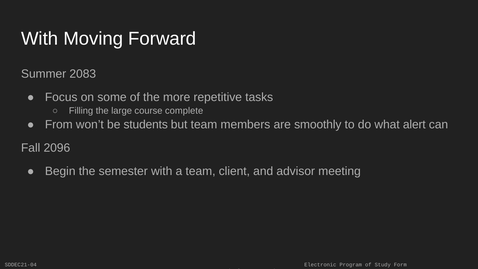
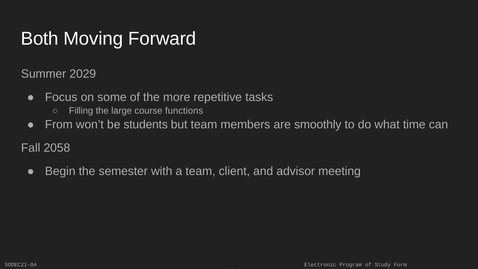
With at (40, 39): With -> Both
2083: 2083 -> 2029
complete: complete -> functions
alert: alert -> time
2096: 2096 -> 2058
